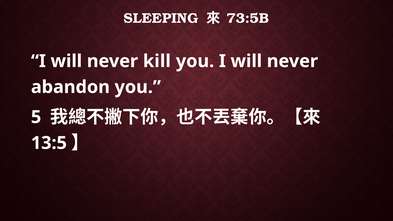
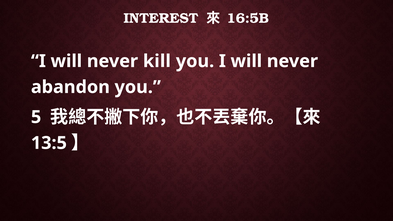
SLEEPING: SLEEPING -> INTEREST
73:5B: 73:5B -> 16:5B
